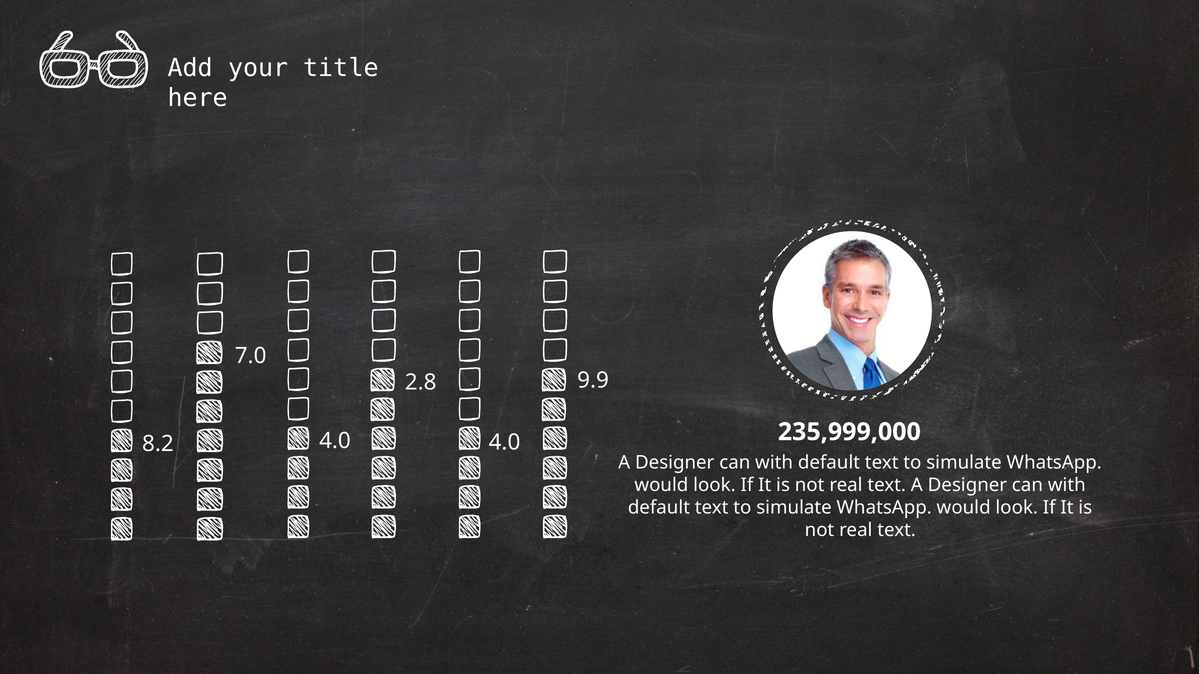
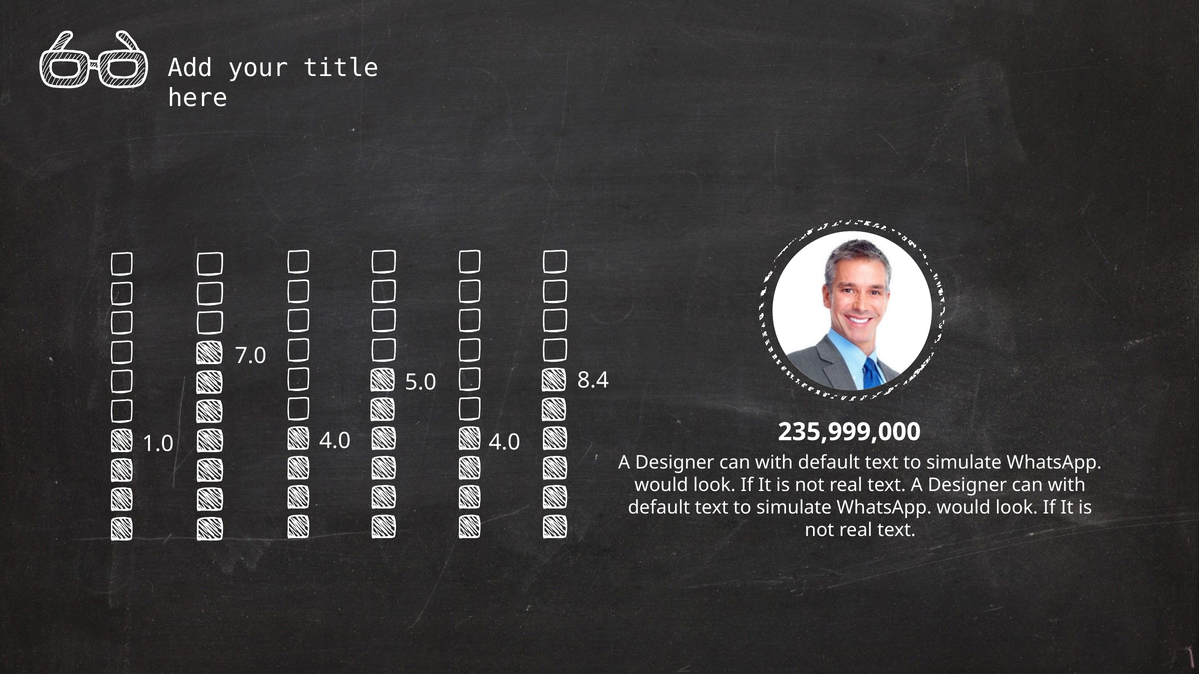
9.9: 9.9 -> 8.4
2.8: 2.8 -> 5.0
8.2: 8.2 -> 1.0
